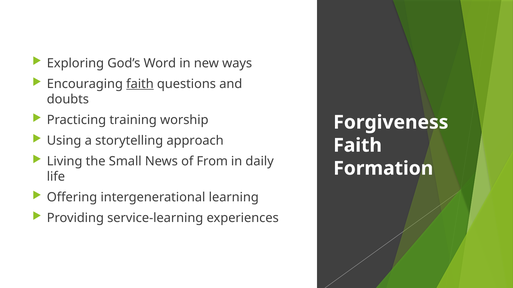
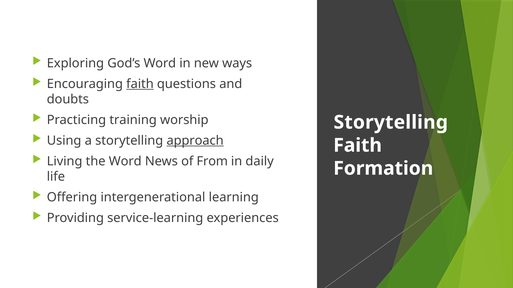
Forgiveness at (391, 123): Forgiveness -> Storytelling
approach underline: none -> present
the Small: Small -> Word
